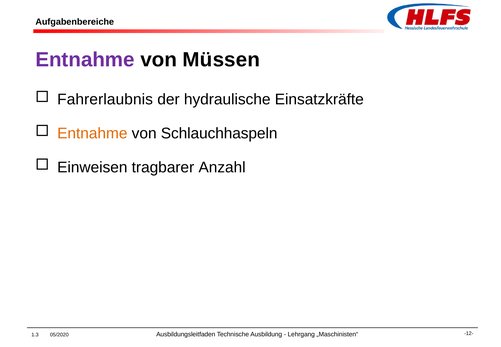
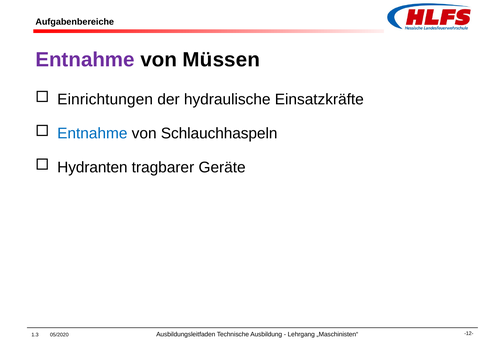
Fahrerlaubnis: Fahrerlaubnis -> Einrichtungen
Entnahme at (92, 133) colour: orange -> blue
Einweisen: Einweisen -> Hydranten
Anzahl: Anzahl -> Geräte
